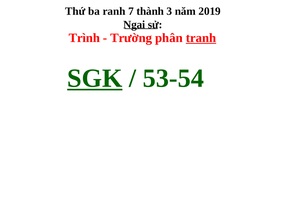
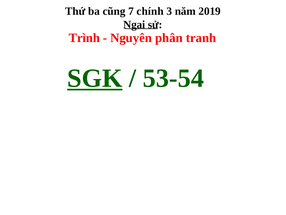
ranh: ranh -> cũng
thành: thành -> chính
Trường: Trường -> Nguyên
tranh underline: present -> none
